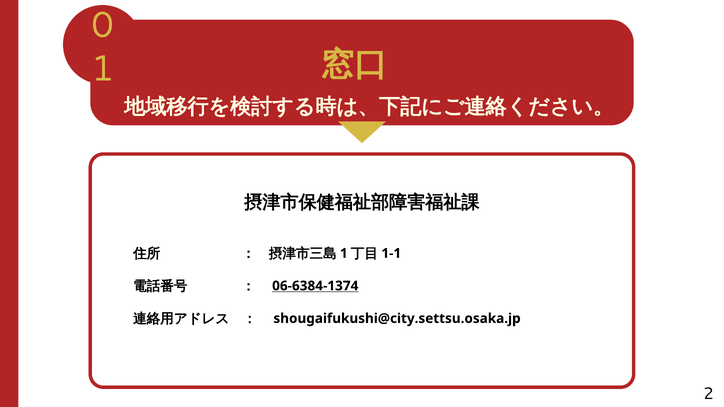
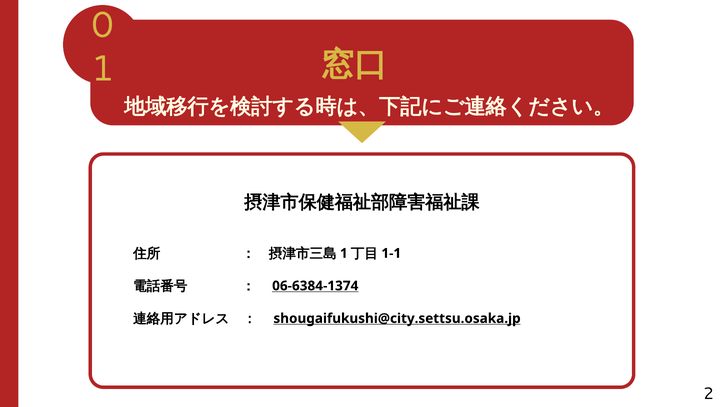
shougaifukushi@city.settsu.osaka.jp underline: none -> present
